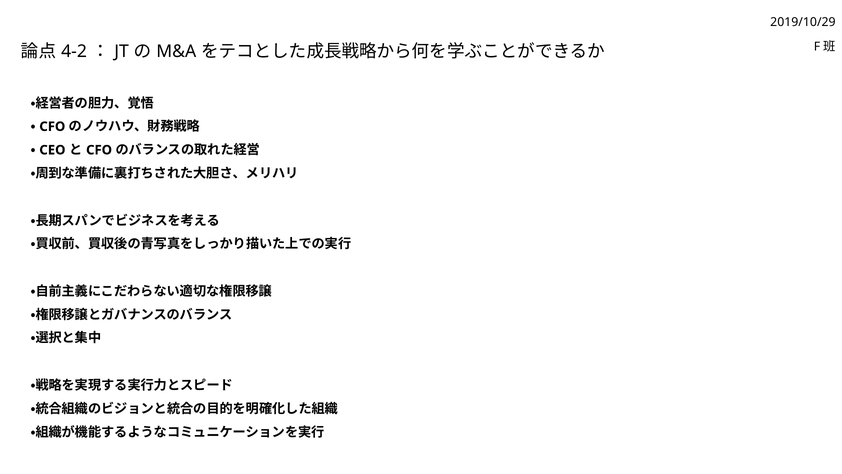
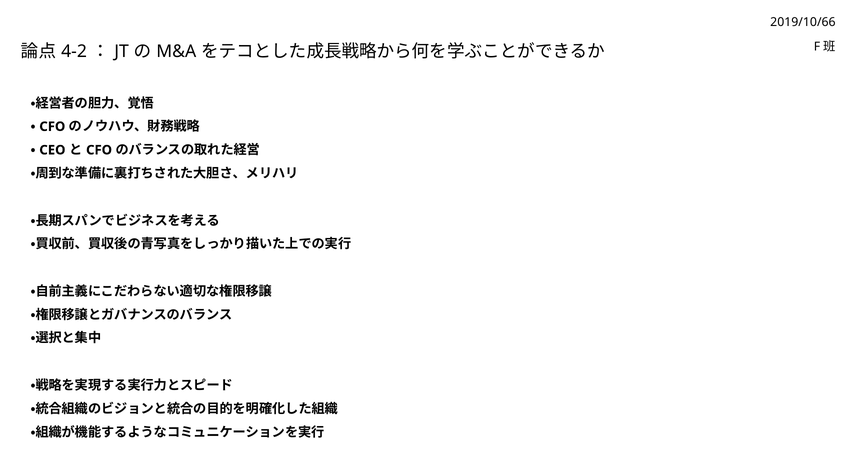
2019/10/29: 2019/10/29 -> 2019/10/66
